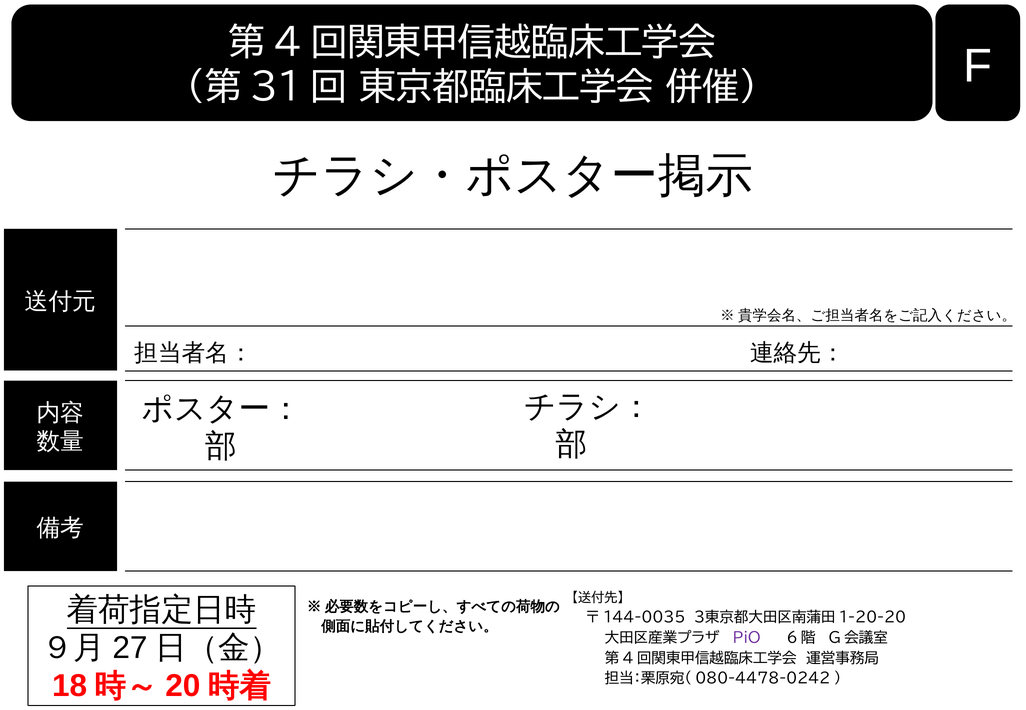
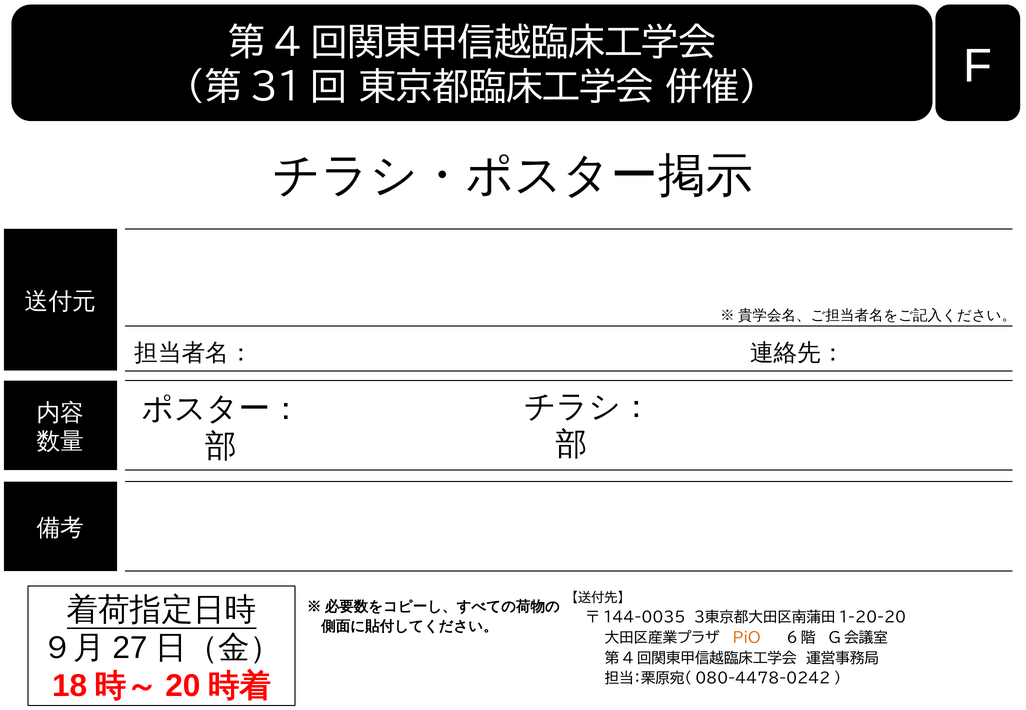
PiO colour: purple -> orange
